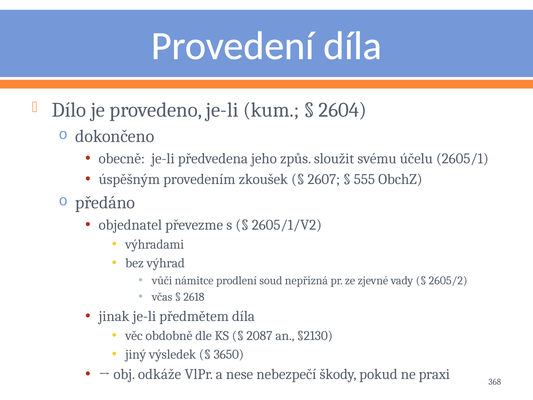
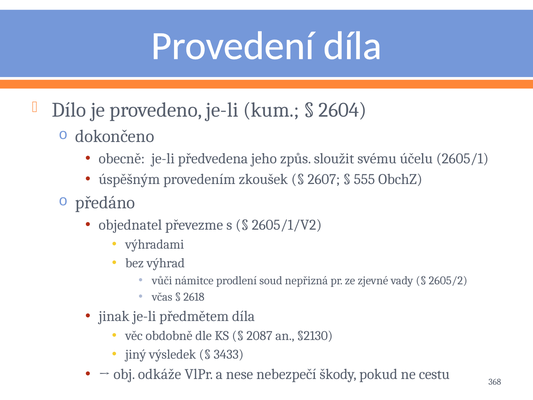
3650: 3650 -> 3433
praxi: praxi -> cestu
